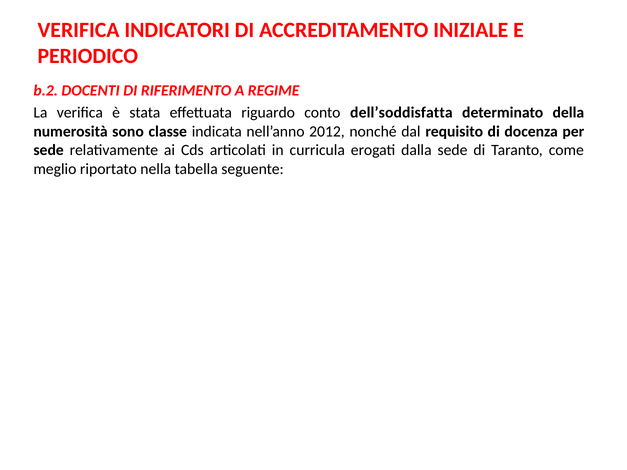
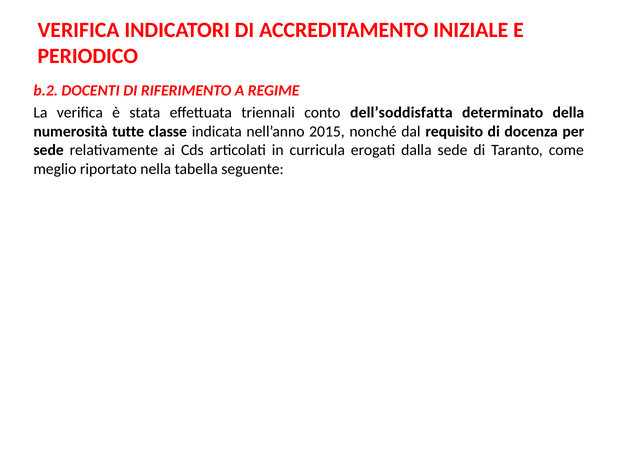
riguardo: riguardo -> triennali
sono: sono -> tutte
2012: 2012 -> 2015
